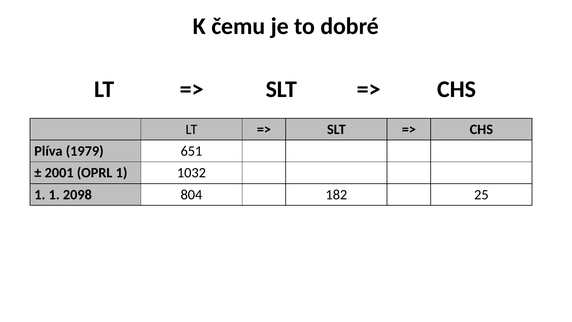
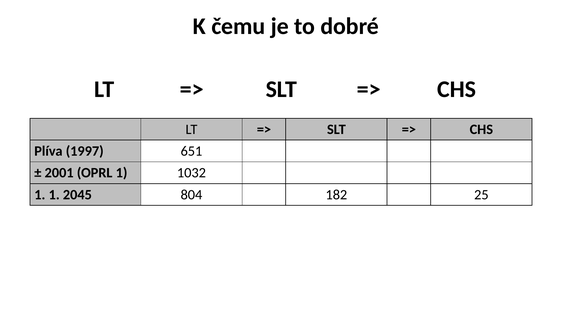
1979: 1979 -> 1997
2098: 2098 -> 2045
